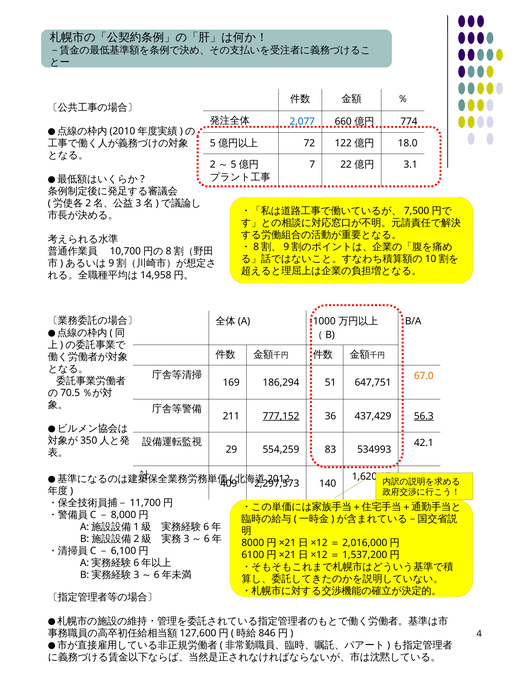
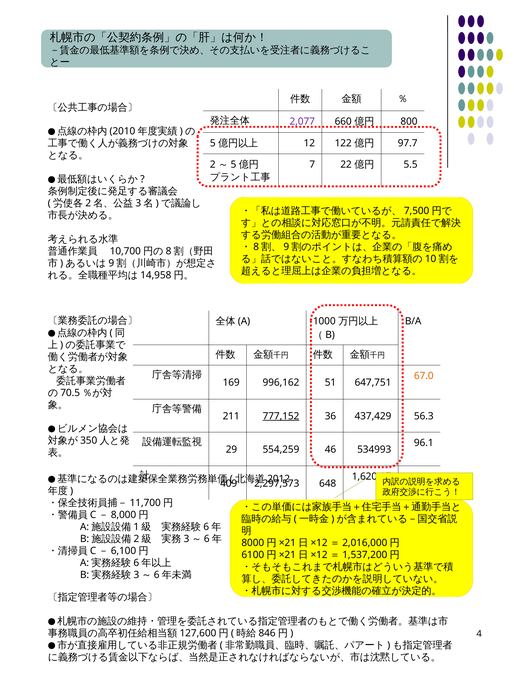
2,077 colour: blue -> purple
774: 774 -> 800
72: 72 -> 12
18.0: 18.0 -> 97.7
3.1: 3.1 -> 5.5
186,294: 186,294 -> 996,162
56.3 underline: present -> none
42.1: 42.1 -> 96.1
83: 83 -> 46
140: 140 -> 648
